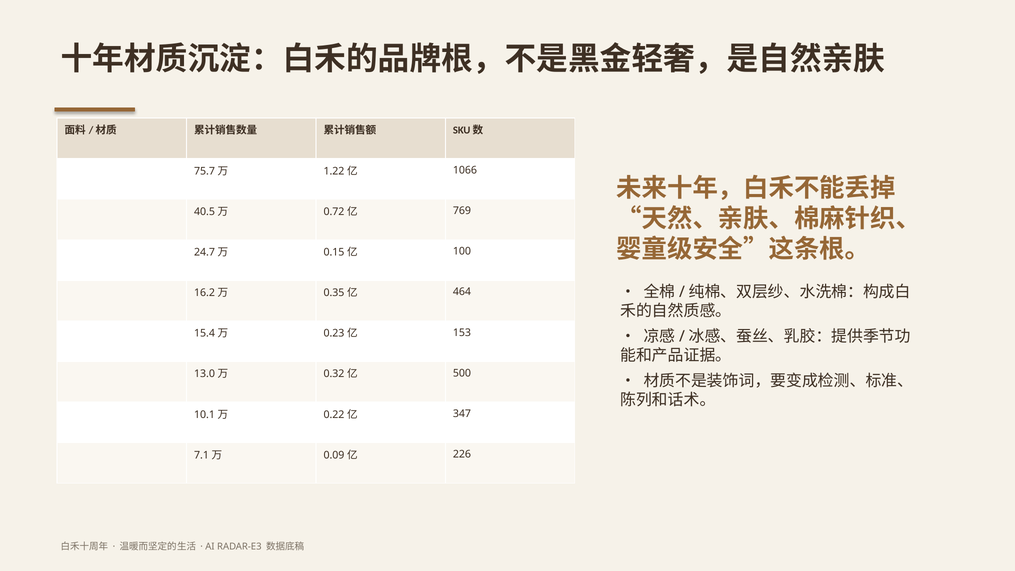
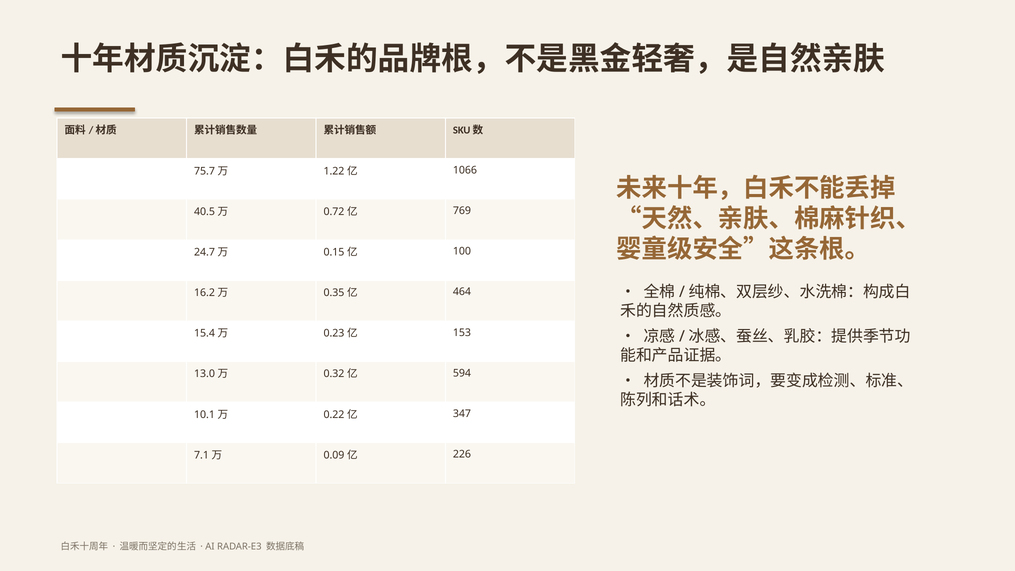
500: 500 -> 594
